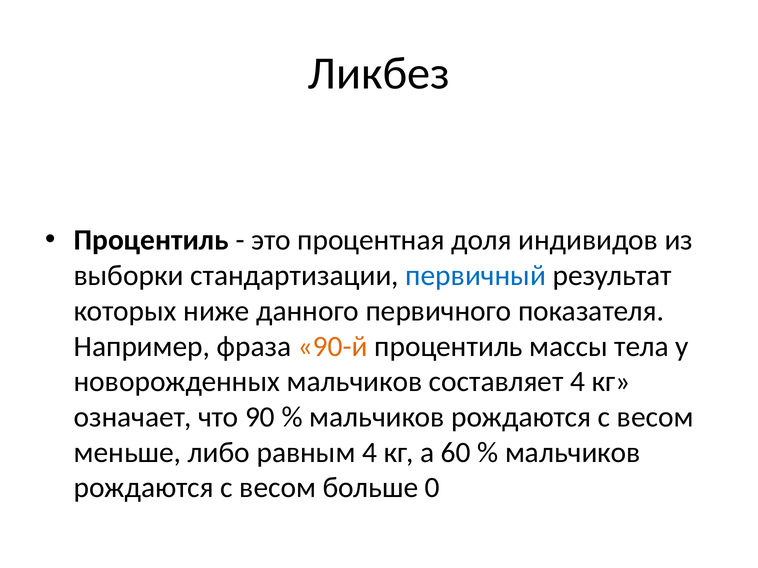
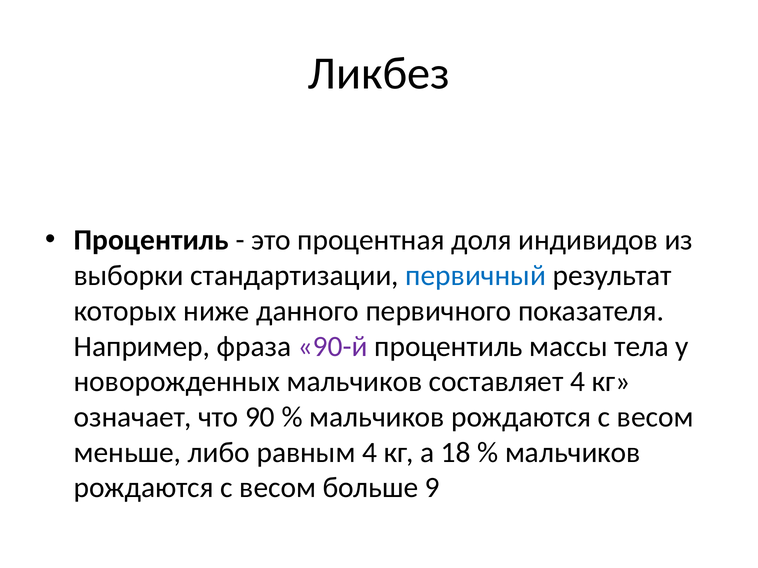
90-й colour: orange -> purple
60: 60 -> 18
0: 0 -> 9
